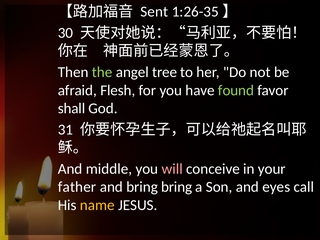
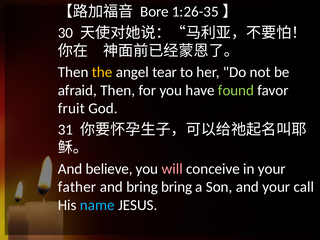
Sent: Sent -> Bore
the colour: light green -> yellow
tree: tree -> tear
afraid Flesh: Flesh -> Then
shall: shall -> fruit
middle: middle -> believe
and eyes: eyes -> your
name colour: yellow -> light blue
